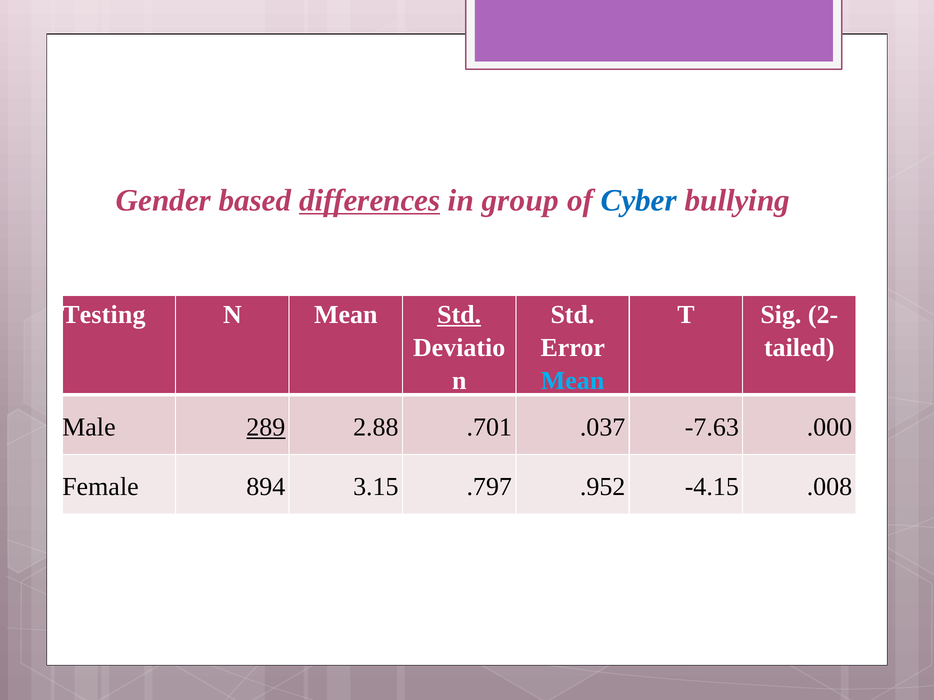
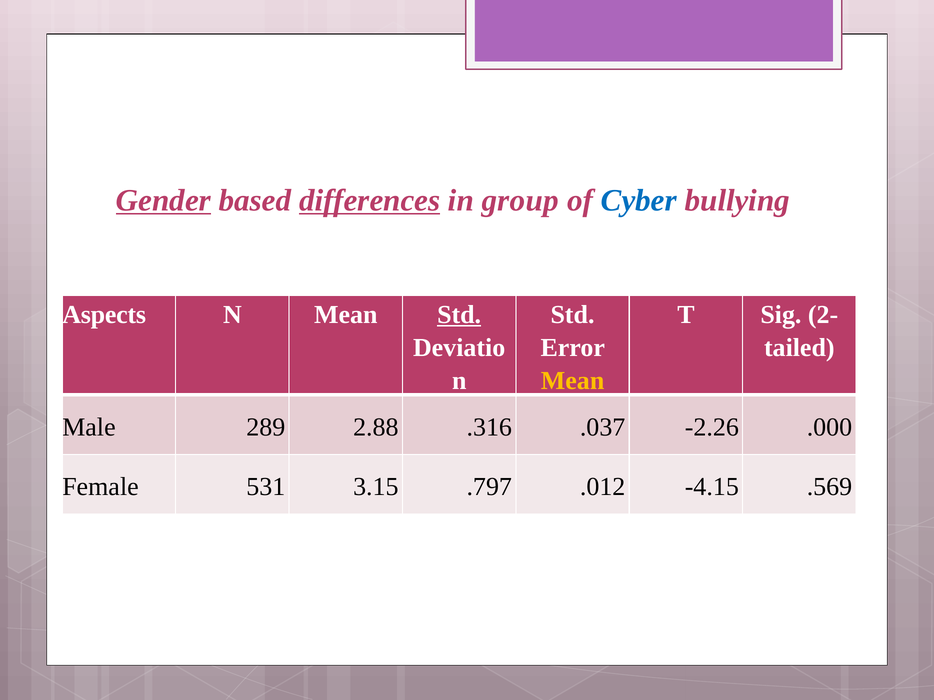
Gender underline: none -> present
Testing: Testing -> Aspects
Mean at (573, 381) colour: light blue -> yellow
289 underline: present -> none
.701: .701 -> .316
-7.63: -7.63 -> -2.26
894: 894 -> 531
.952: .952 -> .012
.008: .008 -> .569
